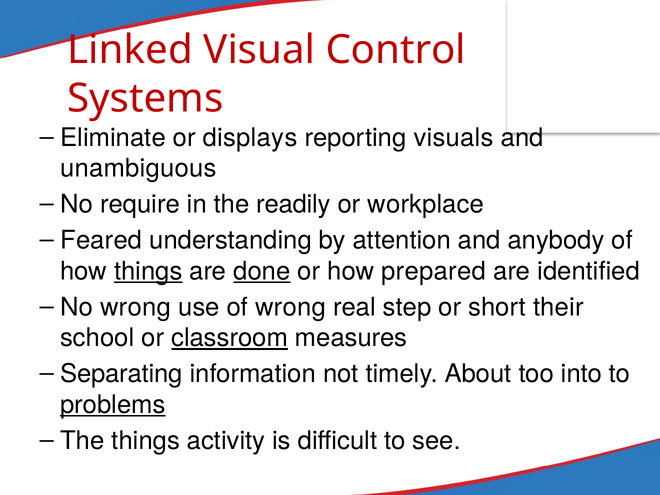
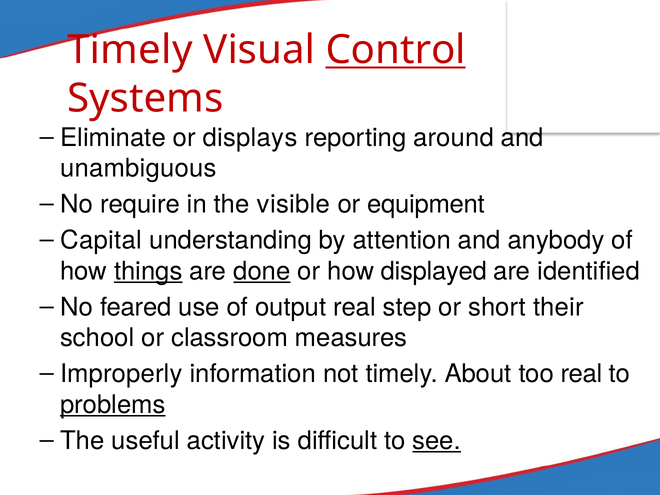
Linked at (130, 50): Linked -> Timely
Control underline: none -> present
visuals: visuals -> around
readily: readily -> visible
workplace: workplace -> equipment
Feared: Feared -> Capital
prepared: prepared -> displayed
No wrong: wrong -> feared
of wrong: wrong -> output
classroom underline: present -> none
Separating: Separating -> Improperly
too into: into -> real
The things: things -> useful
see underline: none -> present
